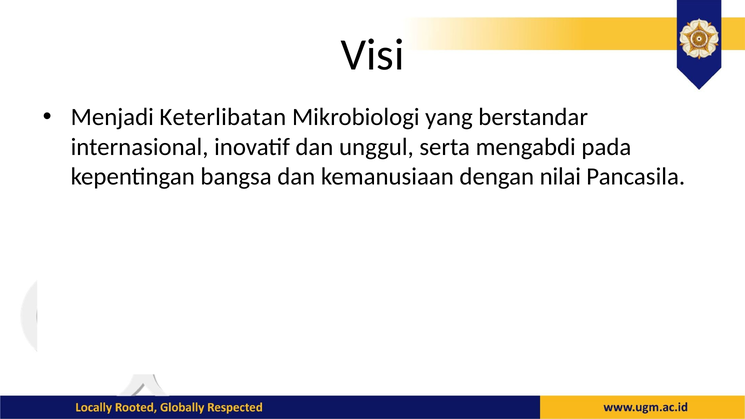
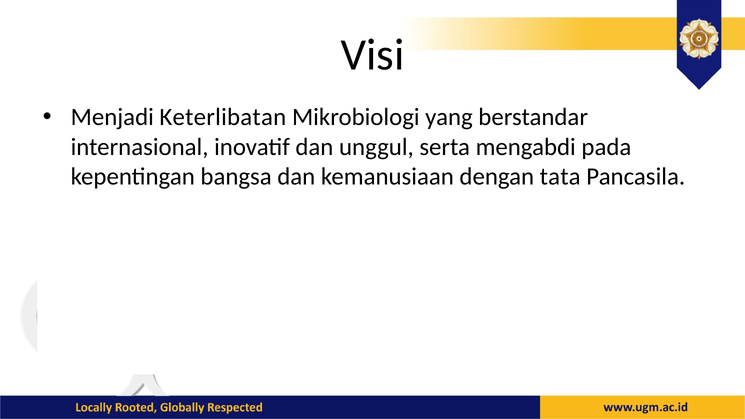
nilai: nilai -> tata
